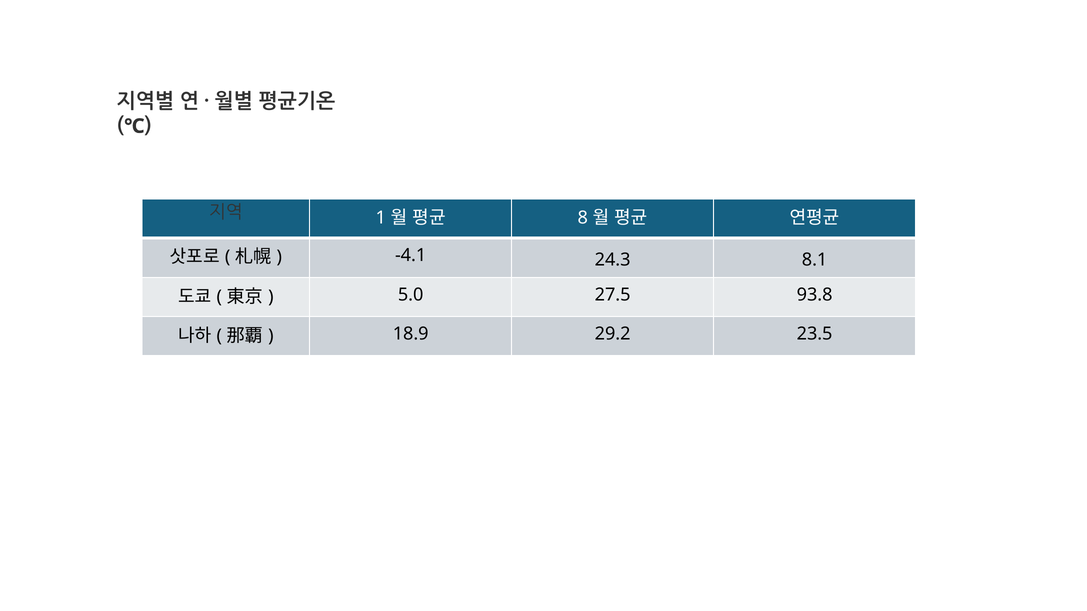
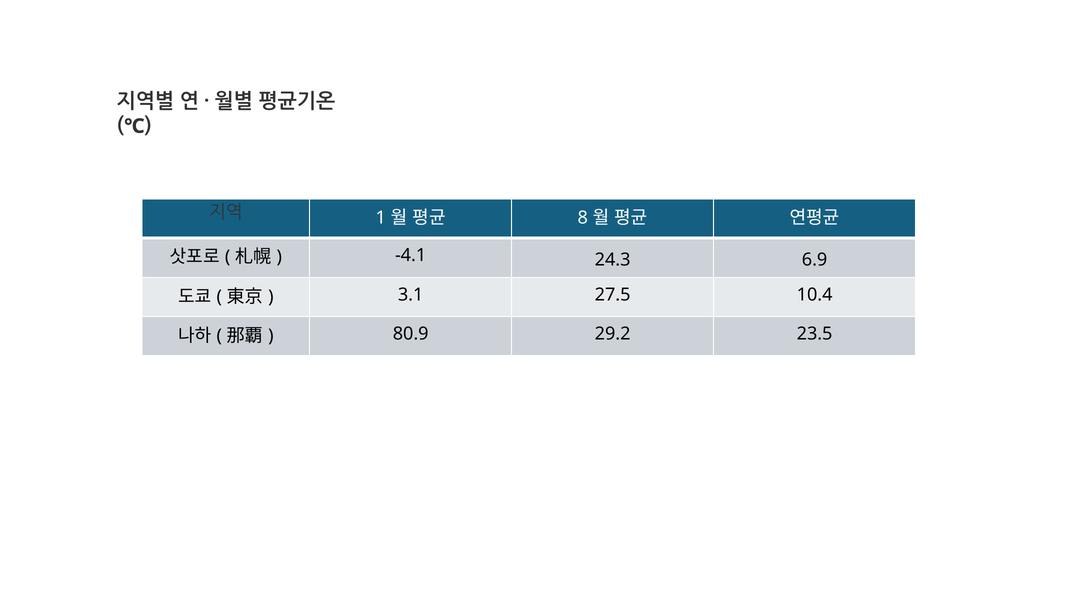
8.1: 8.1 -> 6.9
5.0: 5.0 -> 3.1
93.8: 93.8 -> 10.4
18.9: 18.9 -> 80.9
